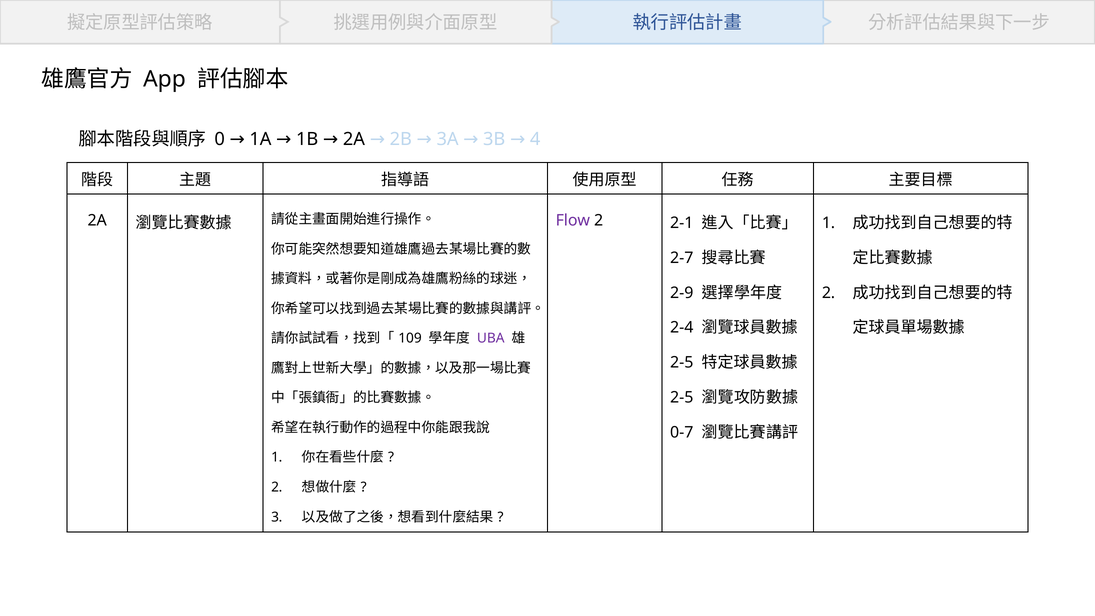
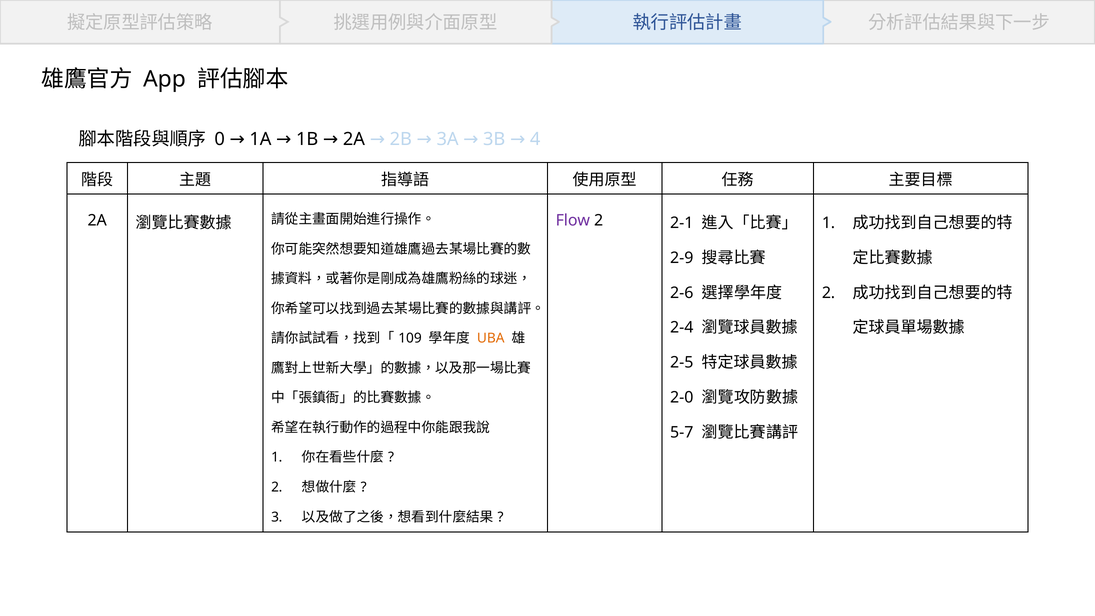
2-7: 2-7 -> 2-9
2-9: 2-9 -> 2-6
UBA colour: purple -> orange
2-5 at (682, 397): 2-5 -> 2-0
0-7: 0-7 -> 5-7
